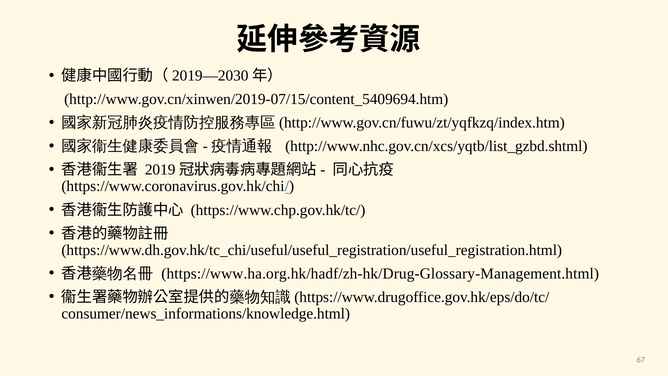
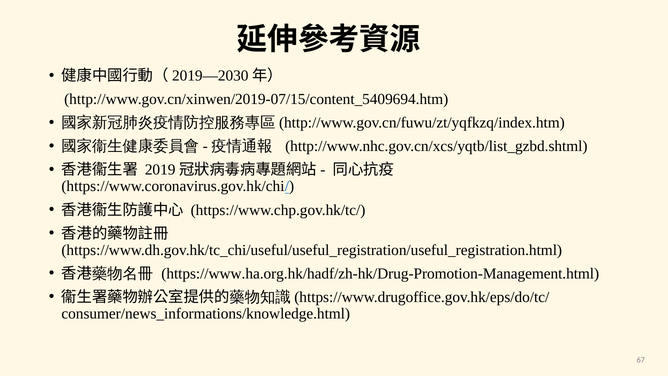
https://www.ha.org.hk/hadf/zh-hk/Drug-Glossary-Management.html: https://www.ha.org.hk/hadf/zh-hk/Drug-Glossary-Management.html -> https://www.ha.org.hk/hadf/zh-hk/Drug-Promotion-Management.html
